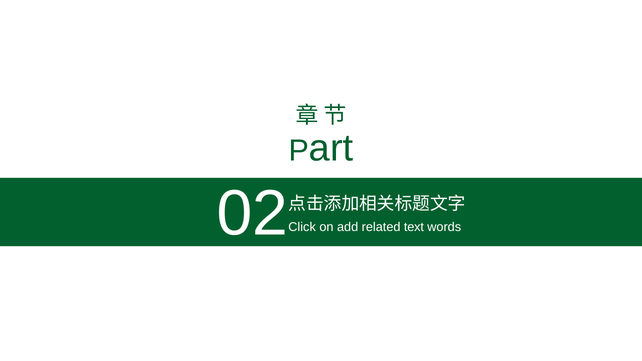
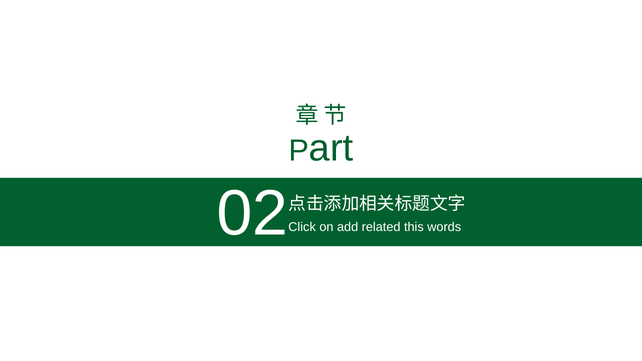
text: text -> this
